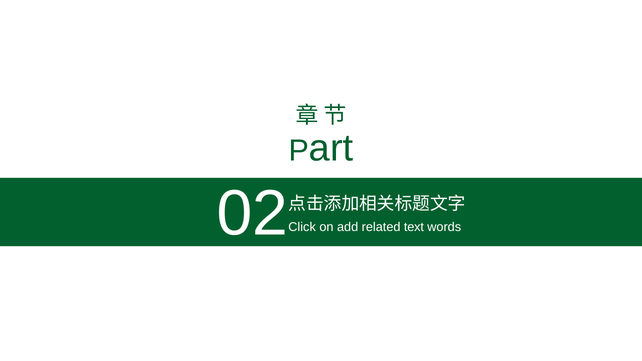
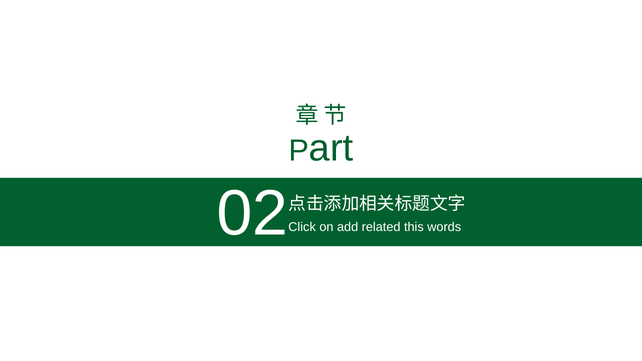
text: text -> this
